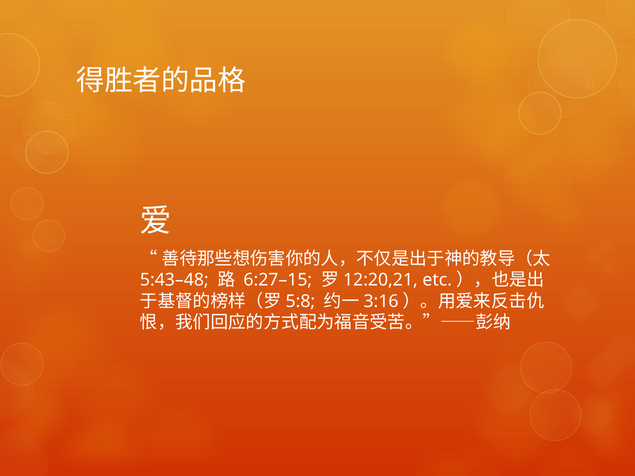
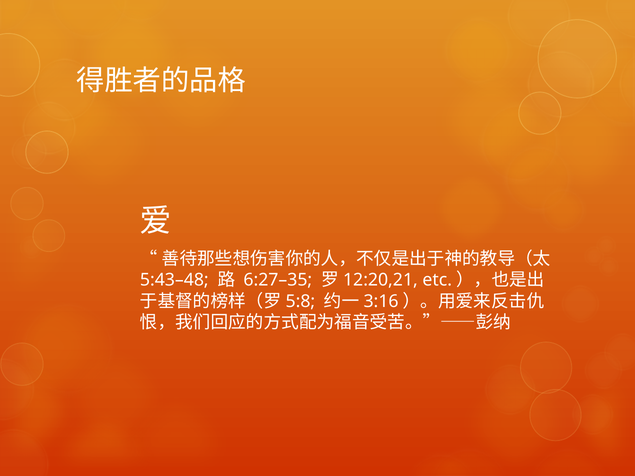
6:27–15: 6:27–15 -> 6:27–35
